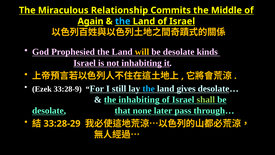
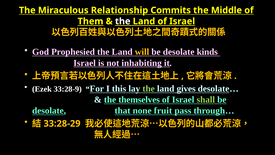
Again: Again -> Them
the at (123, 21) colour: light blue -> white
still: still -> this
the at (149, 89) colour: light blue -> light green
the inhabiting: inhabiting -> themselves
later: later -> fruit
